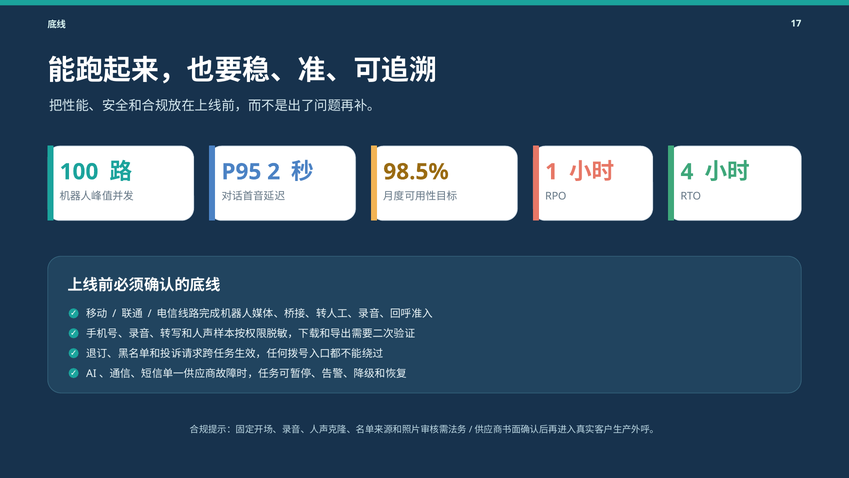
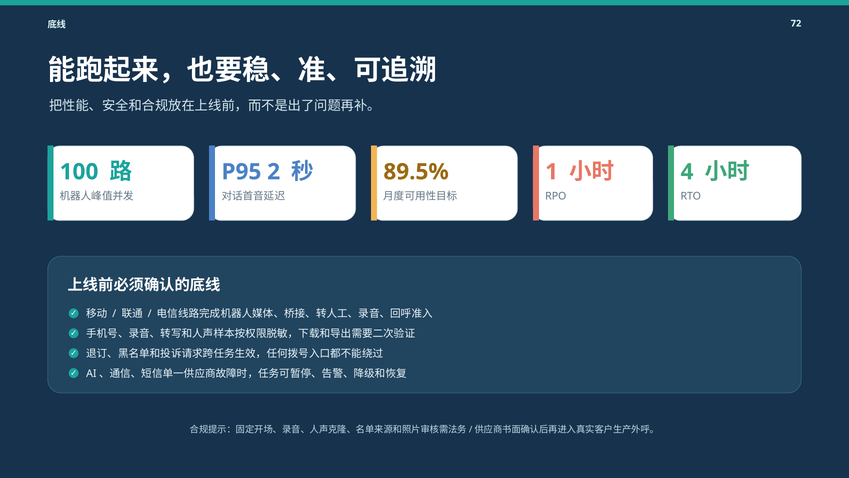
17: 17 -> 72
98.5%: 98.5% -> 89.5%
